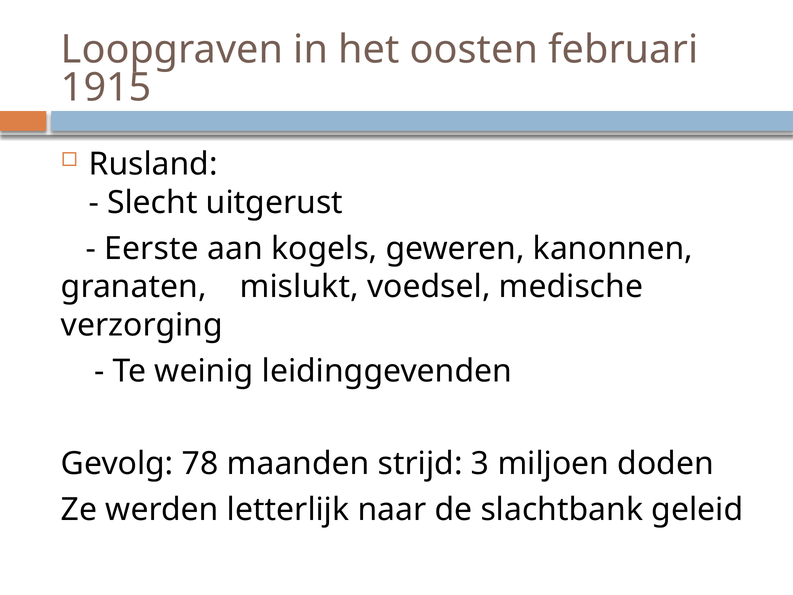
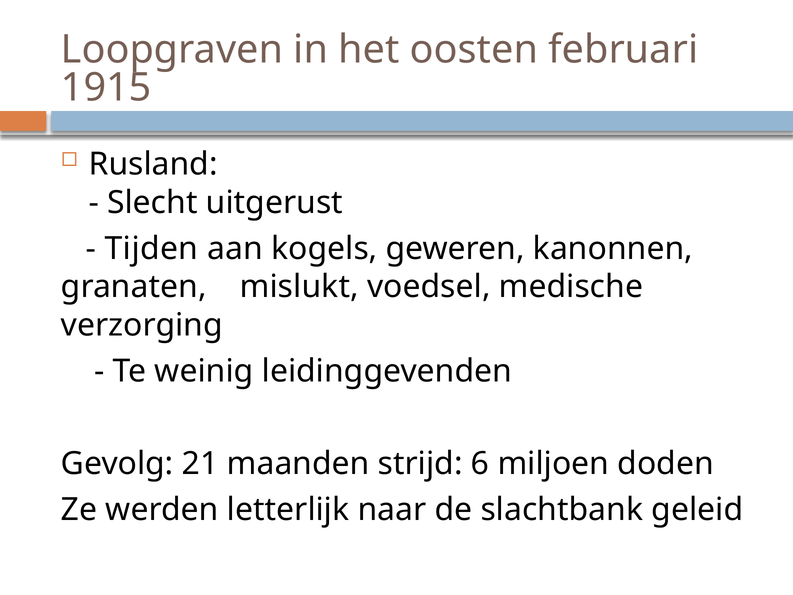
Eerste: Eerste -> Tijden
78: 78 -> 21
3: 3 -> 6
